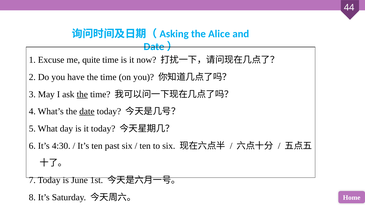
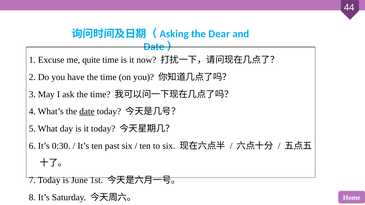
Alice: Alice -> Dear
the at (82, 94) underline: present -> none
4:30: 4:30 -> 0:30
